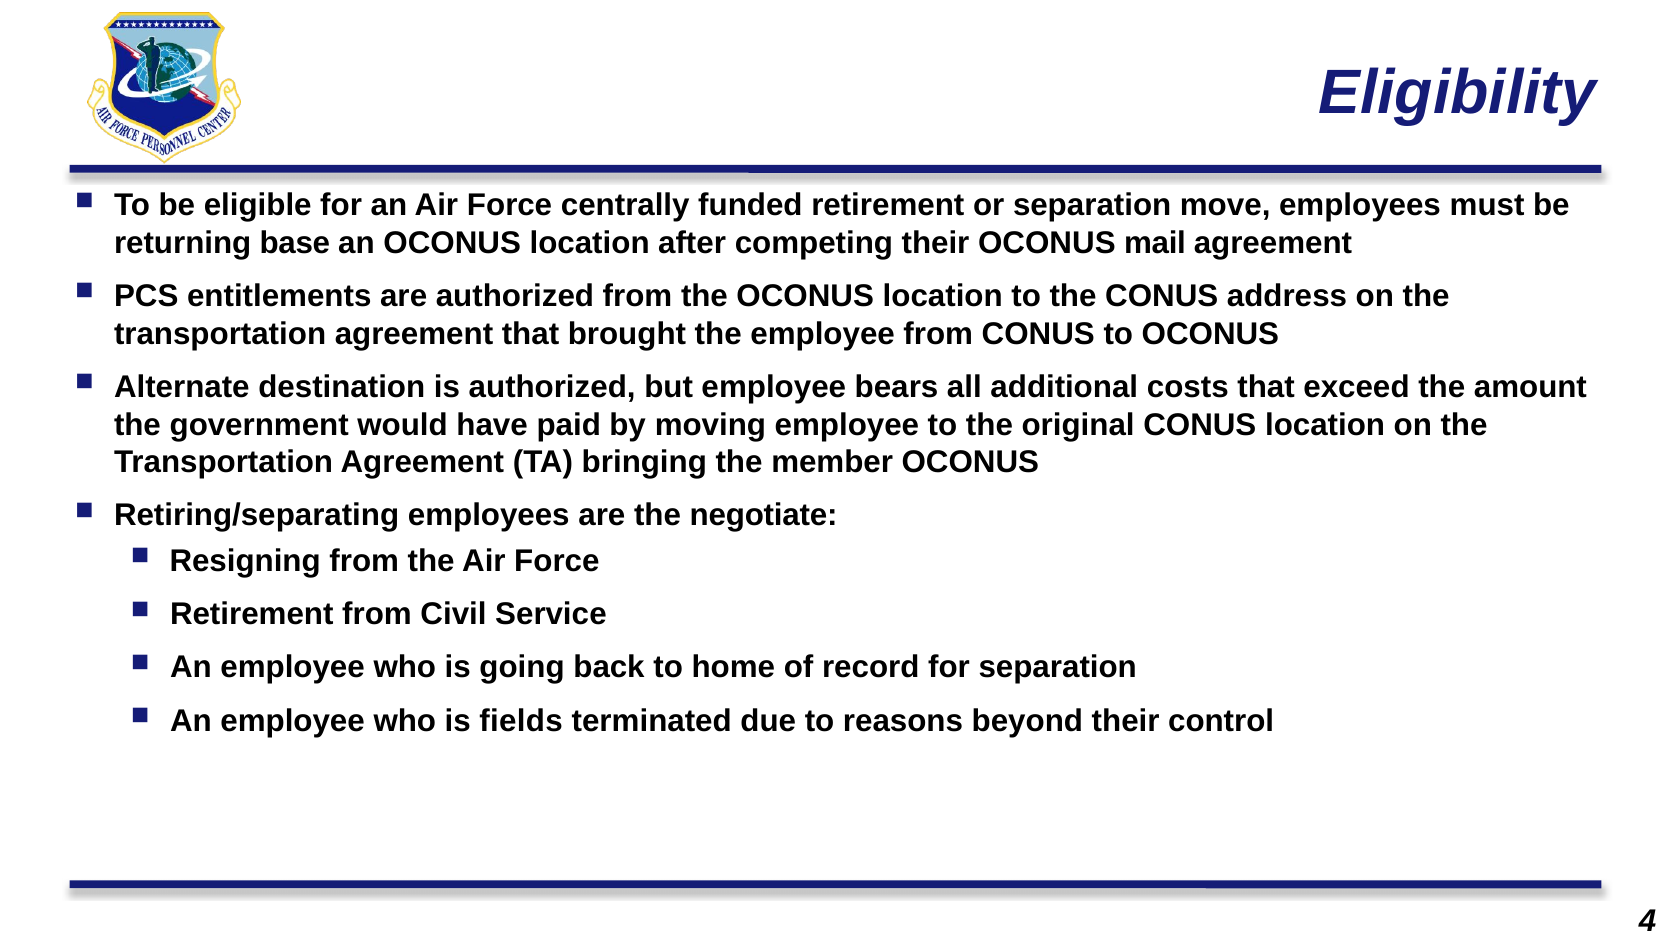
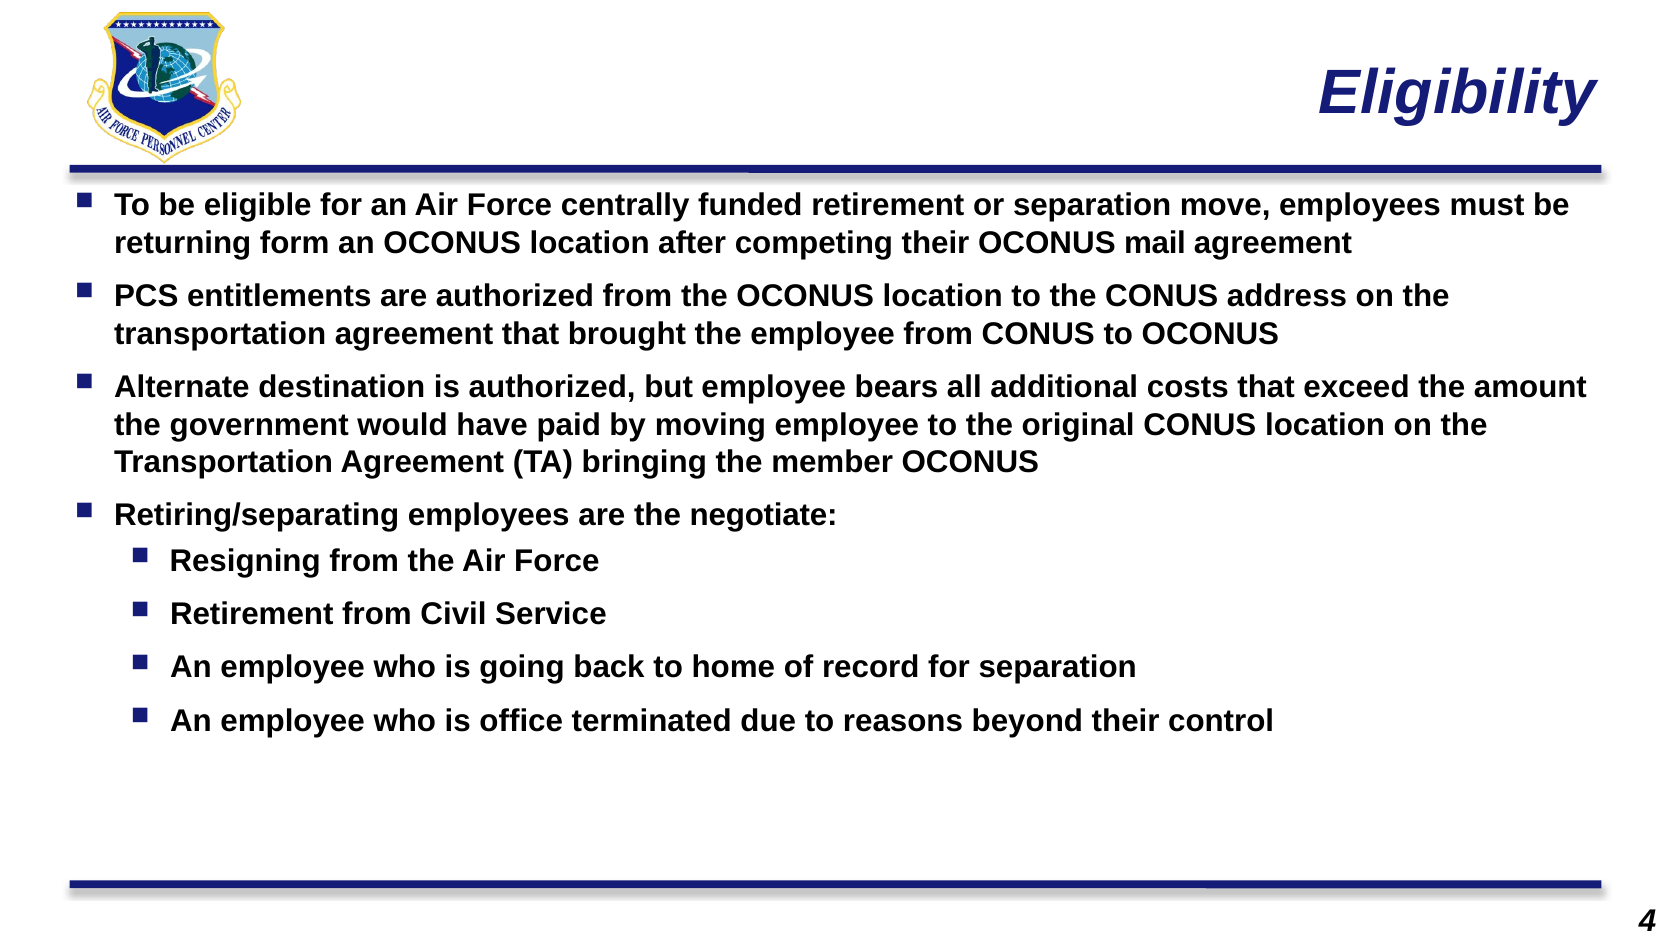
base: base -> form
fields: fields -> office
